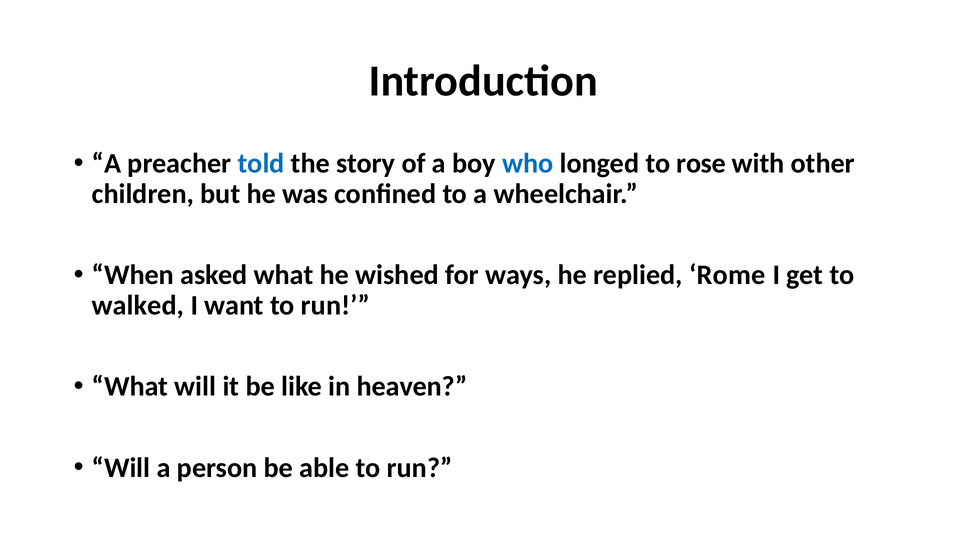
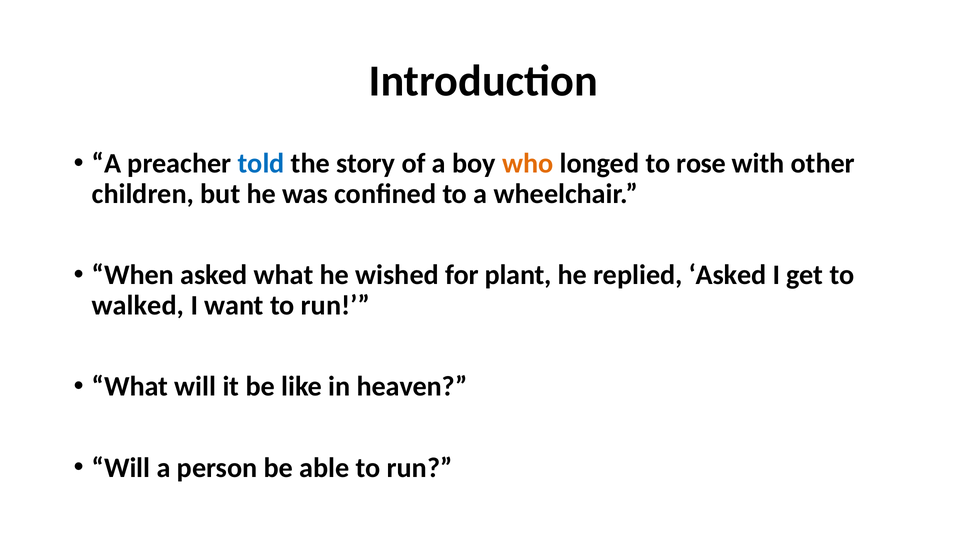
who colour: blue -> orange
ways: ways -> plant
replied Rome: Rome -> Asked
